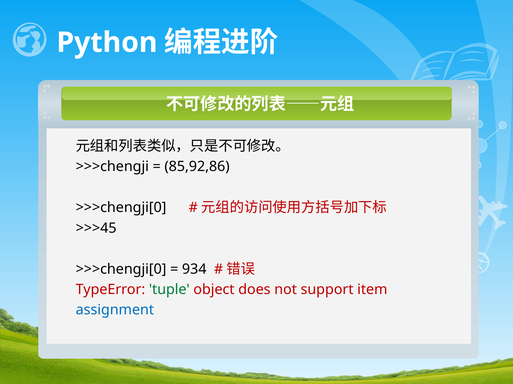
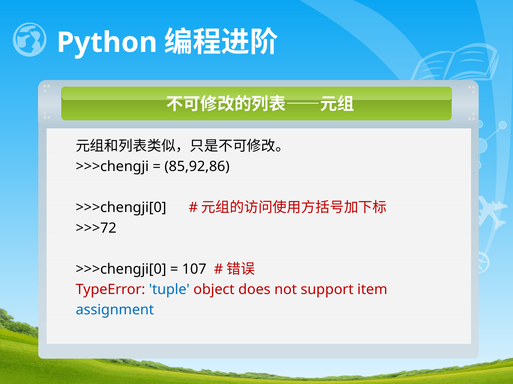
>>>45: >>>45 -> >>>72
934: 934 -> 107
tuple colour: green -> blue
